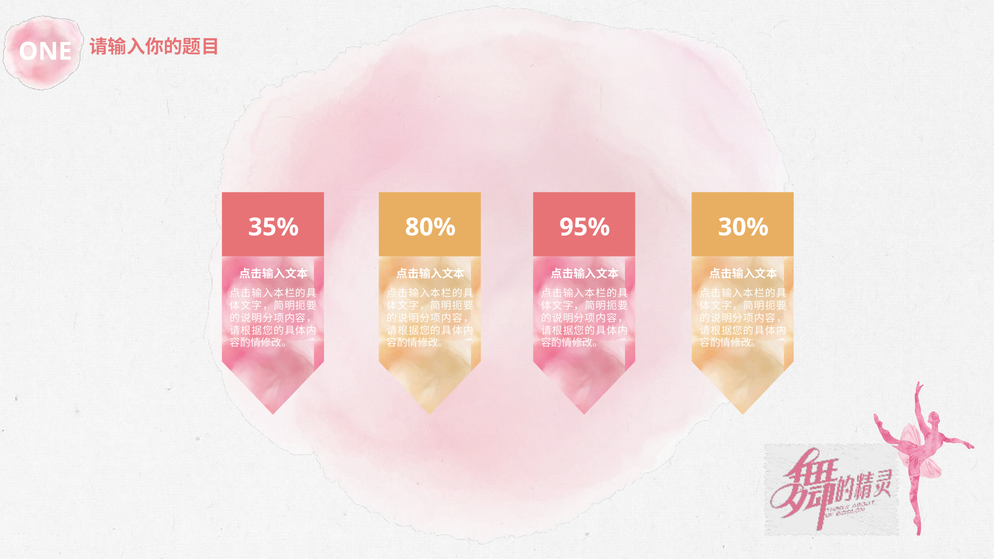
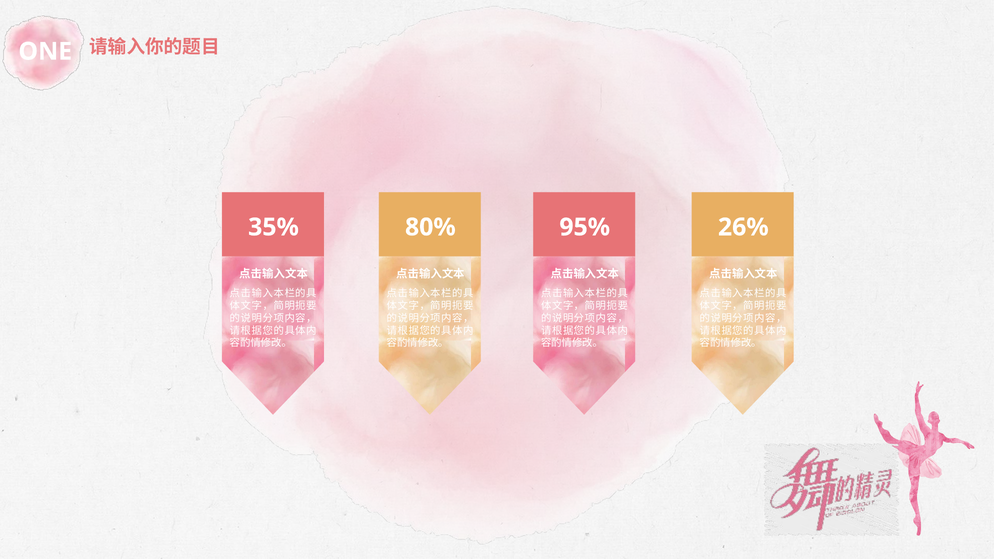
30%: 30% -> 26%
